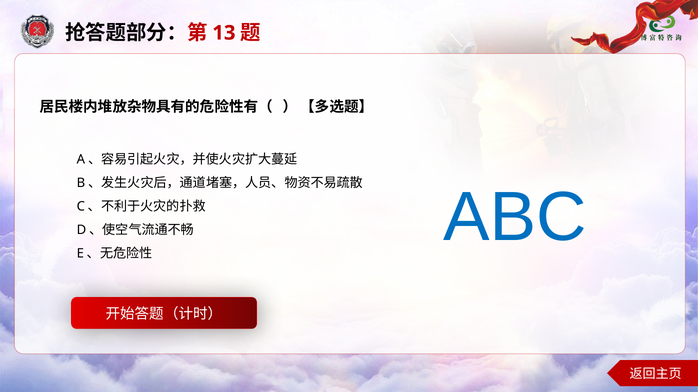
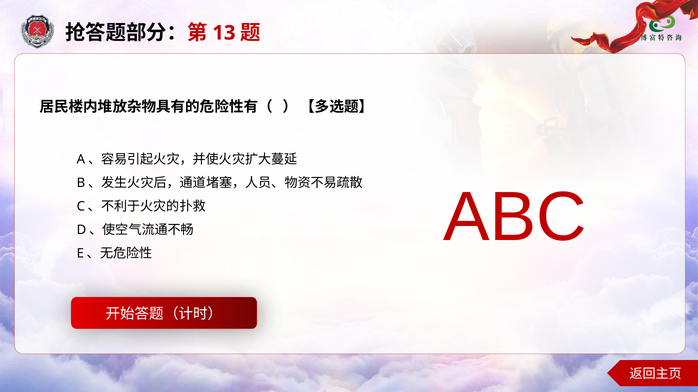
ABC colour: blue -> red
